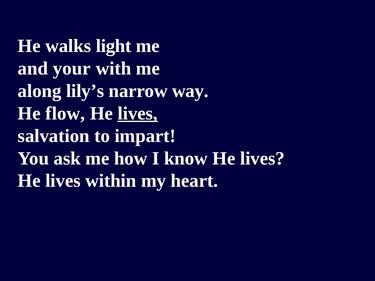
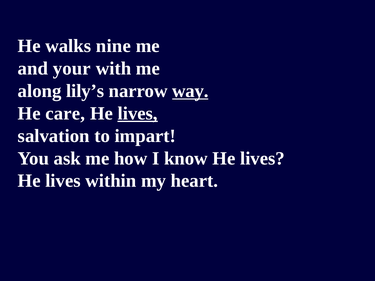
light: light -> nine
way underline: none -> present
flow: flow -> care
